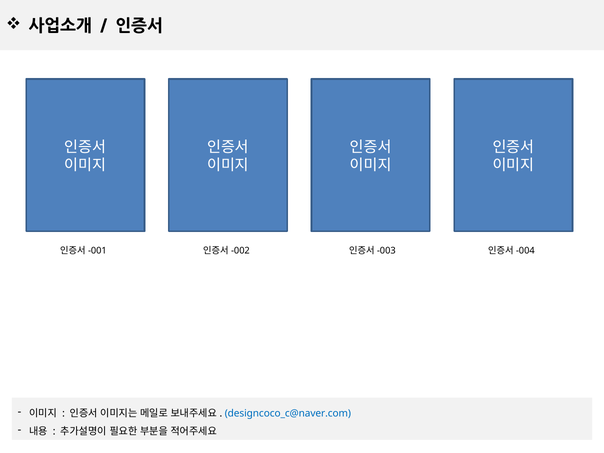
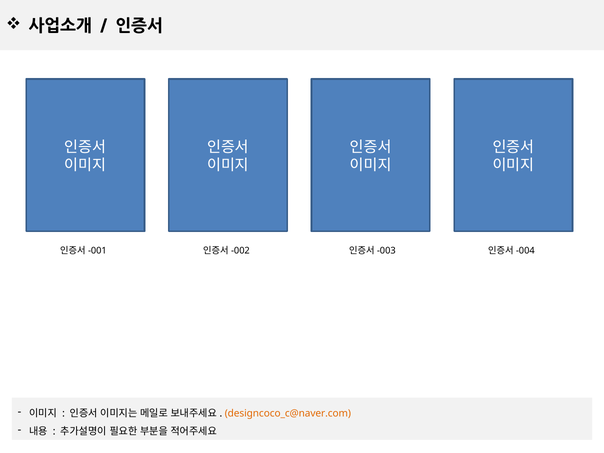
designcoco_c@naver.com colour: blue -> orange
